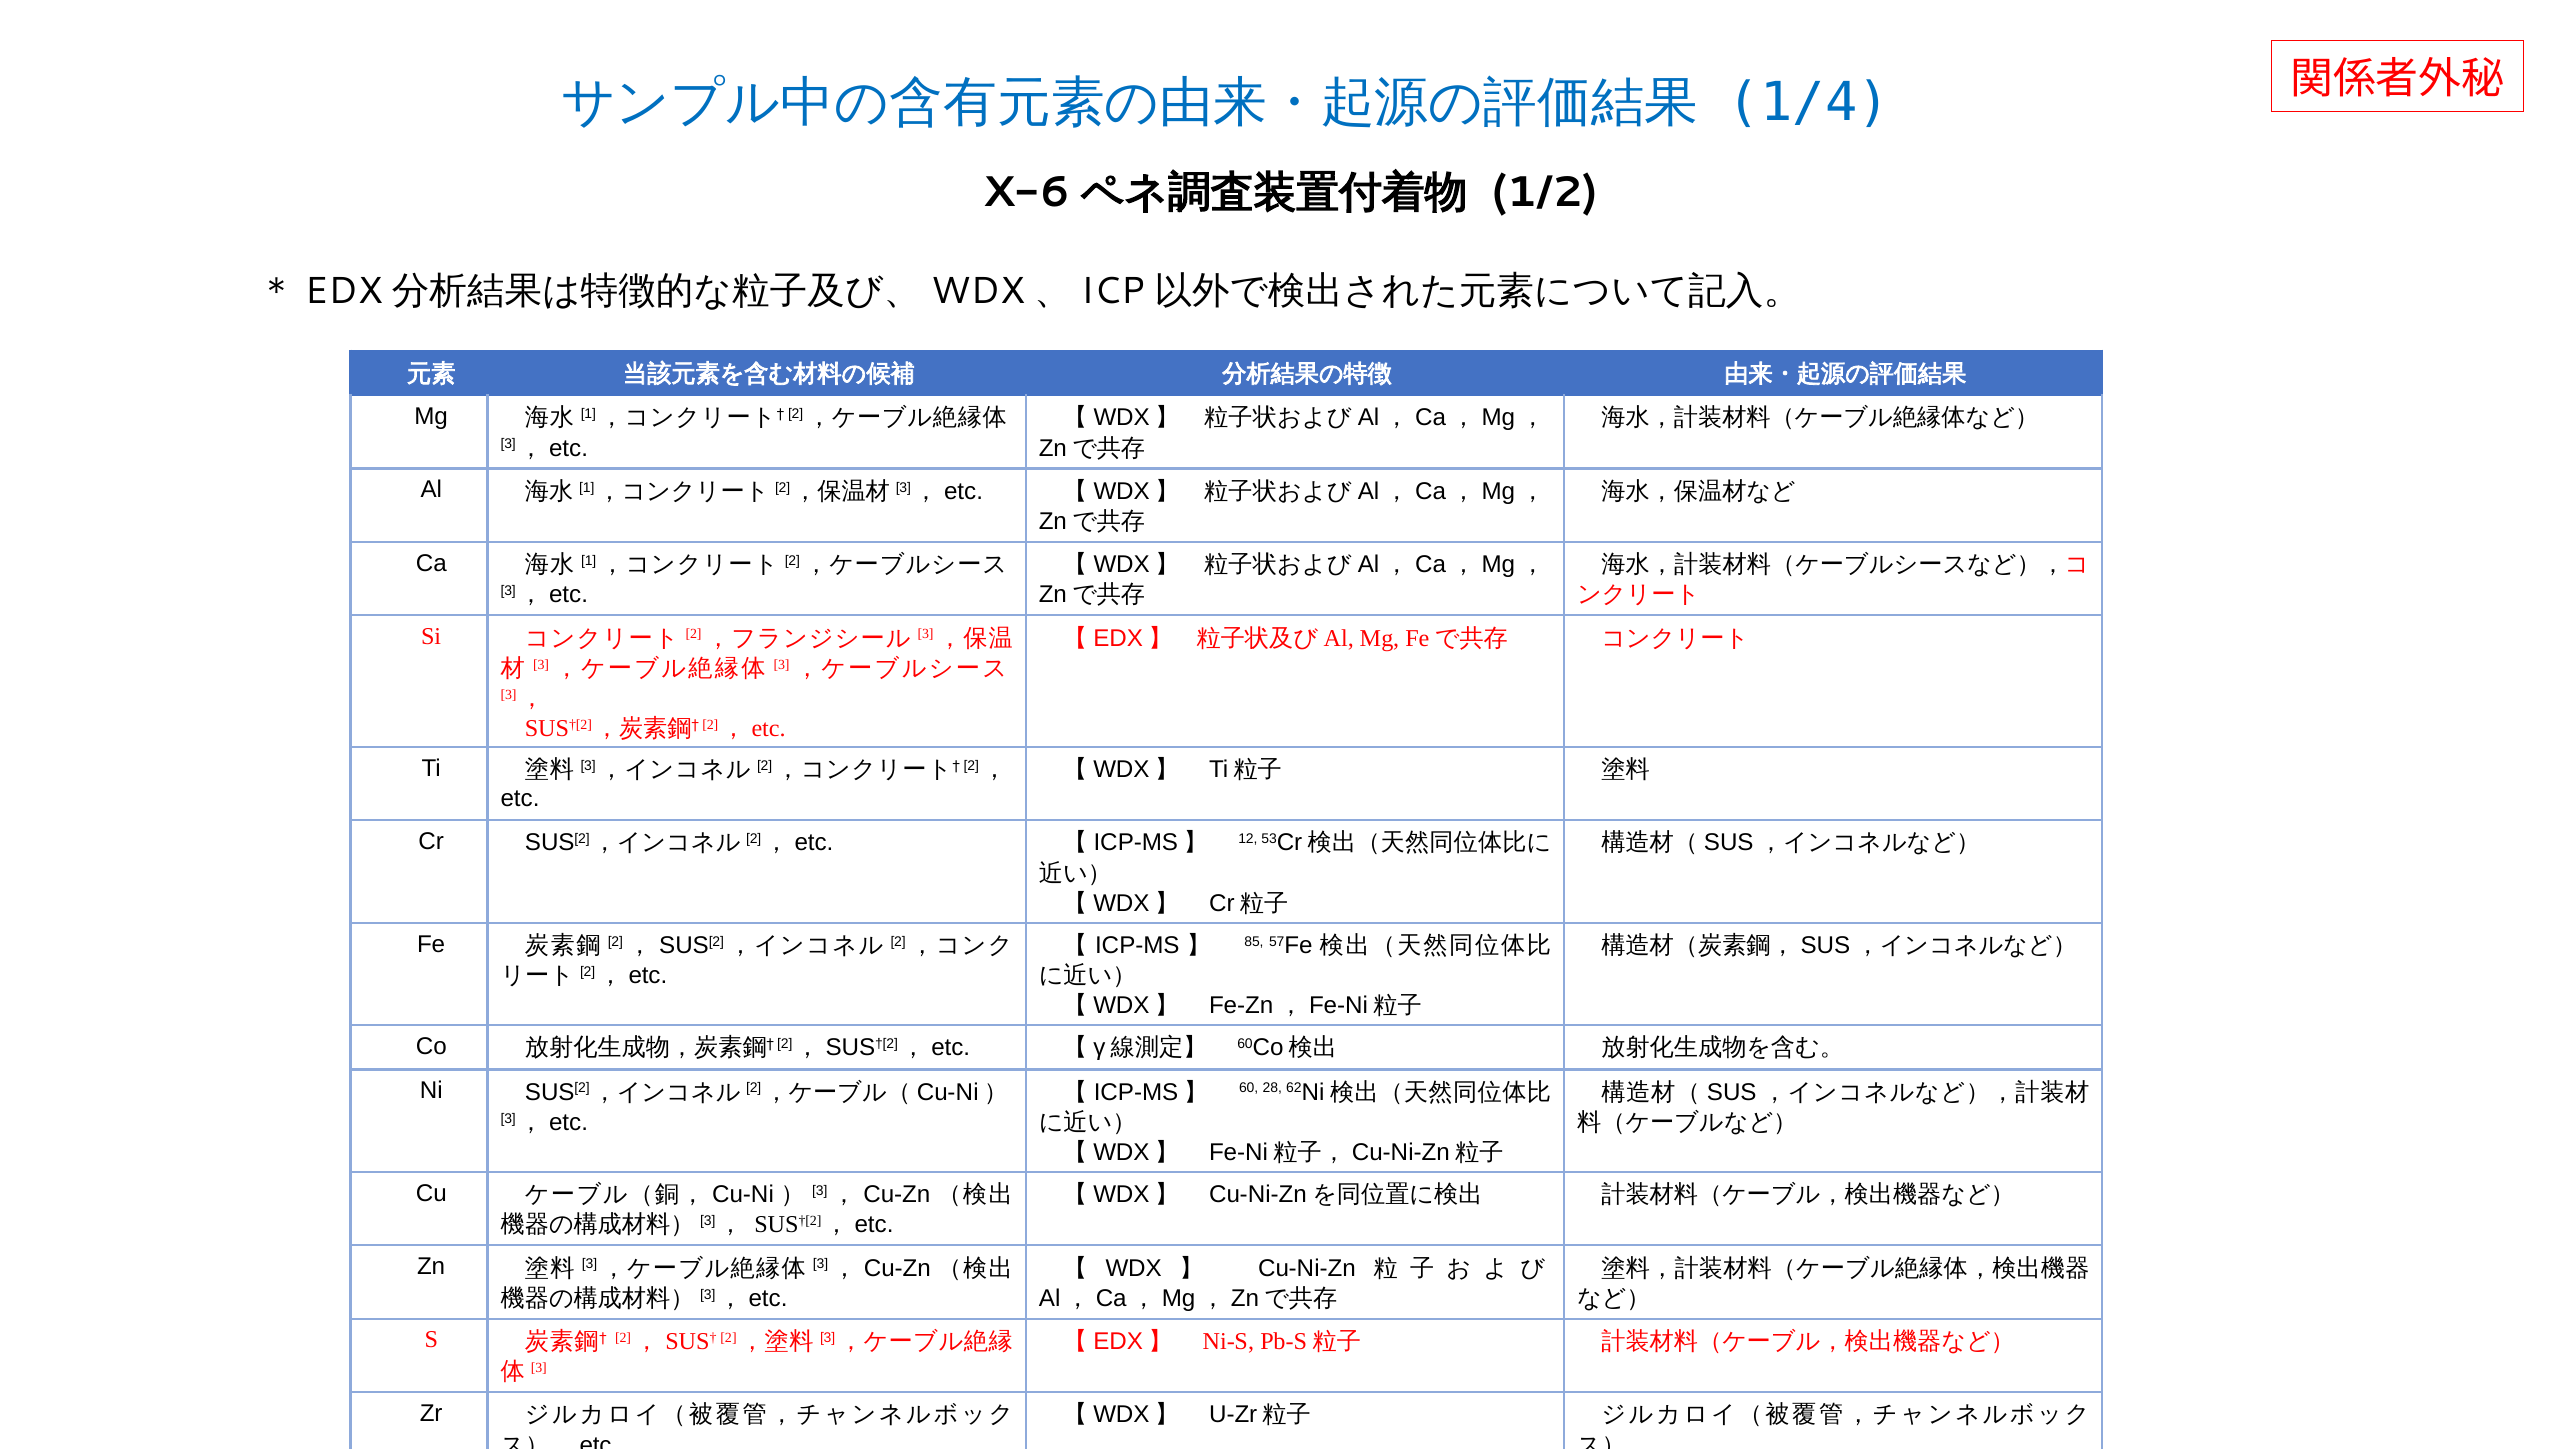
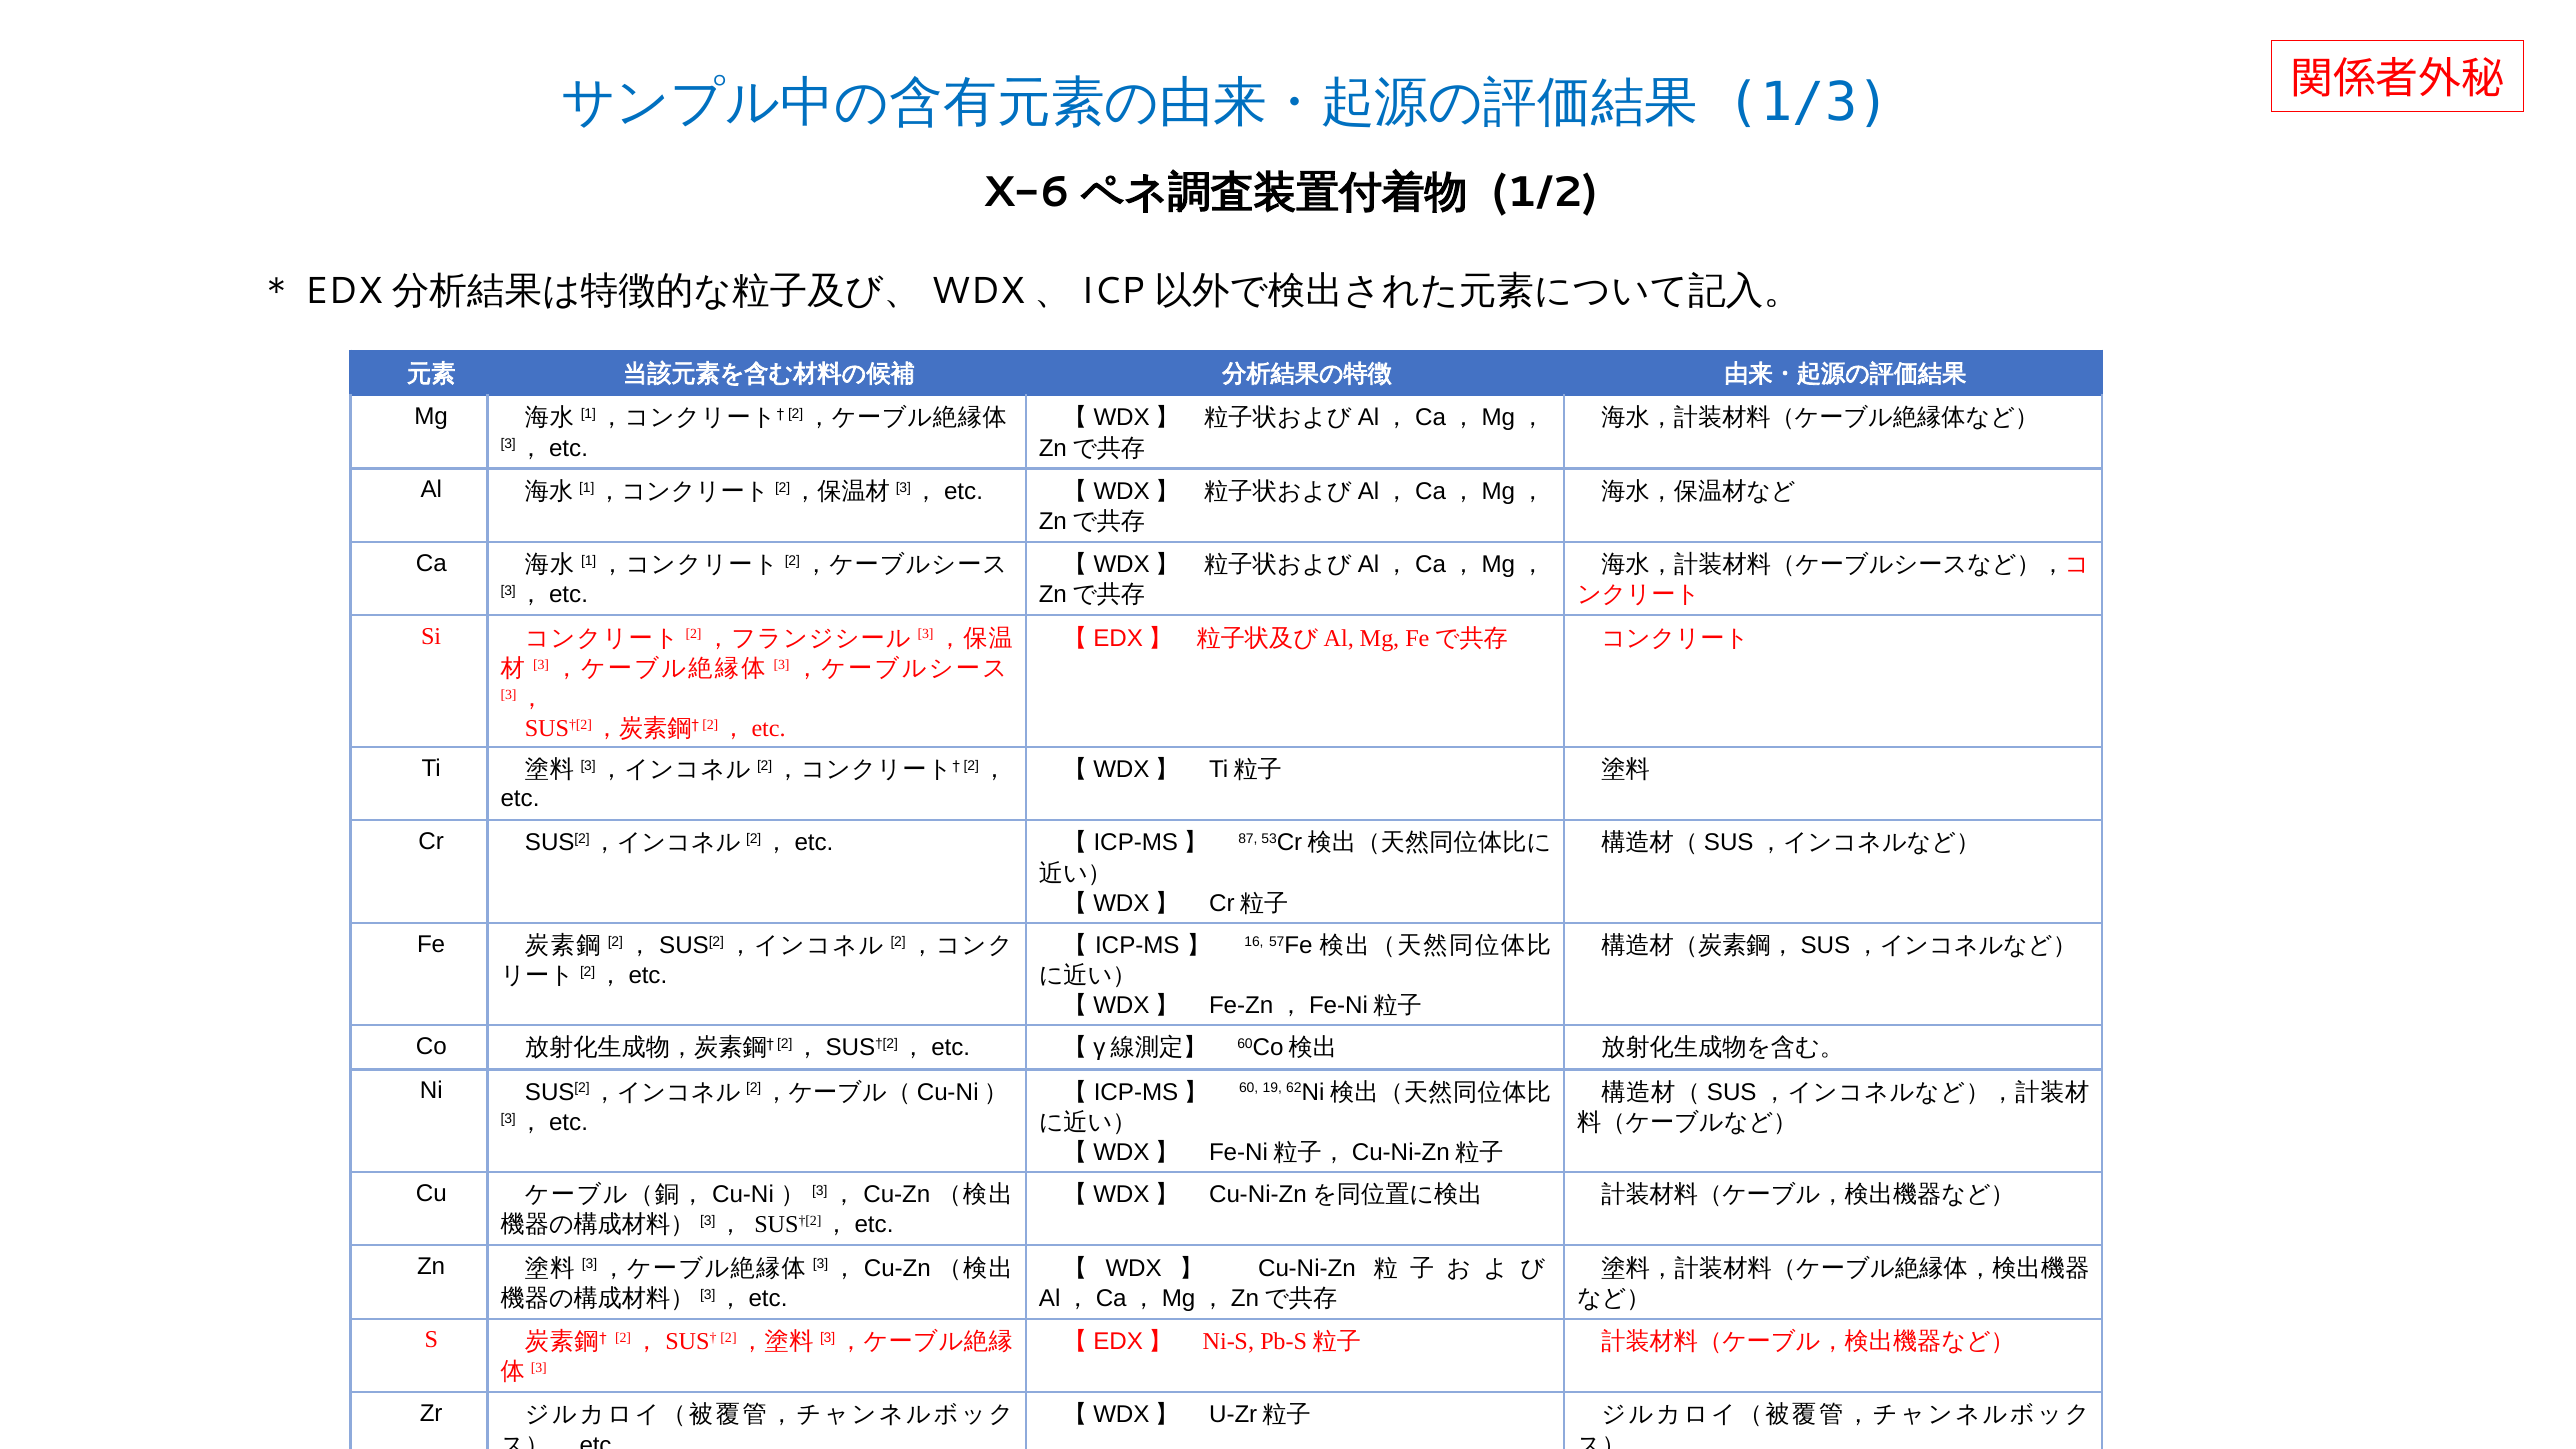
1/4: 1/4 -> 1/3
12: 12 -> 87
85: 85 -> 16
28: 28 -> 19
